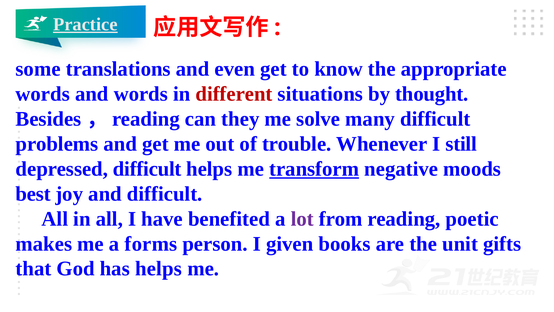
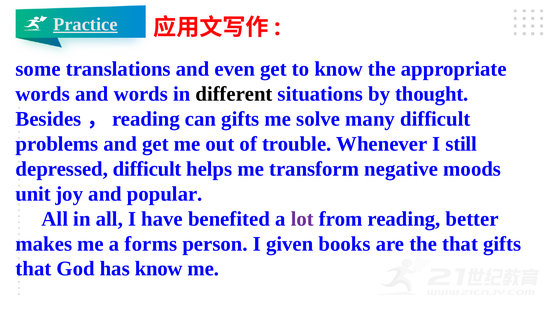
different colour: red -> black
can they: they -> gifts
transform underline: present -> none
best: best -> unit
and difficult: difficult -> popular
poetic: poetic -> better
the unit: unit -> that
has helps: helps -> know
